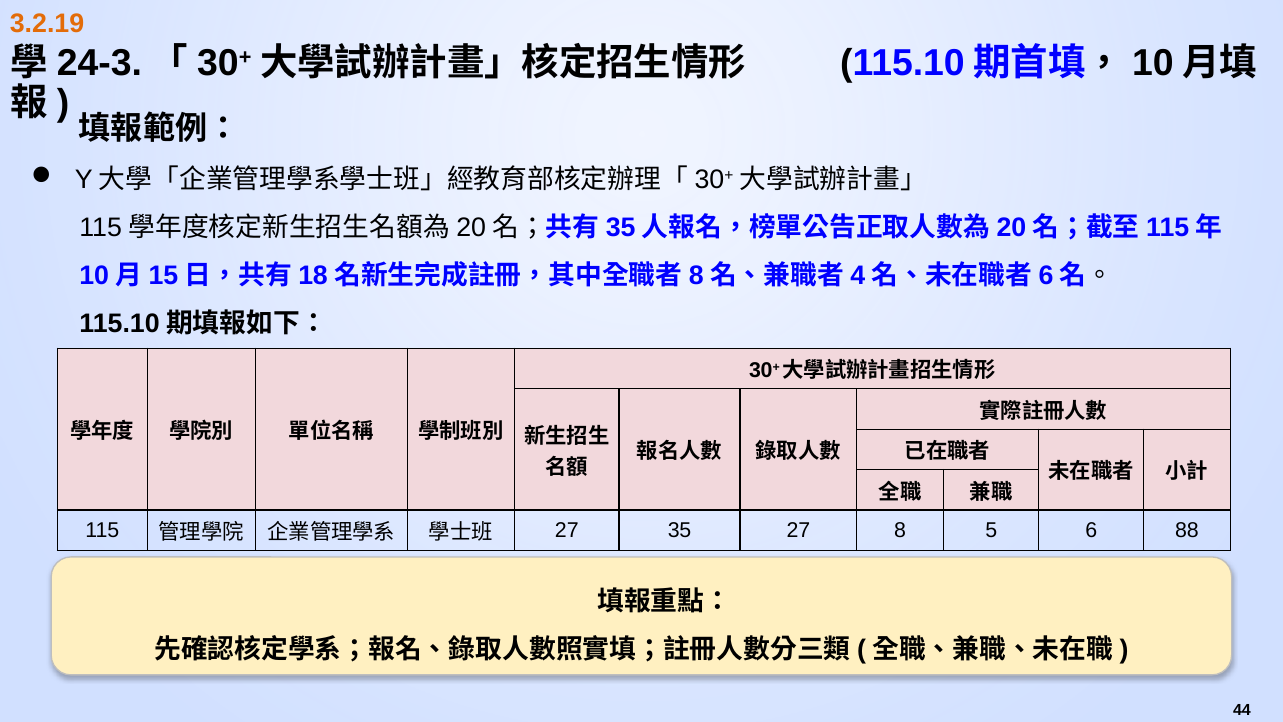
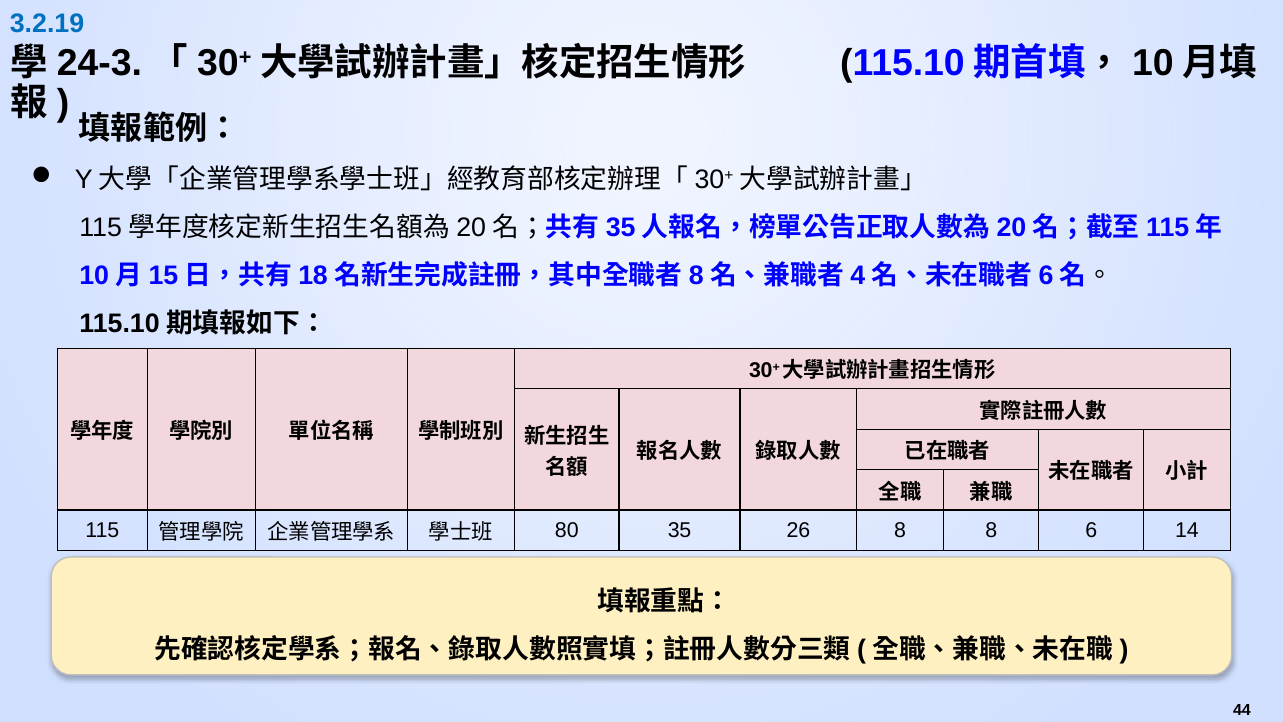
3.2.19 colour: orange -> blue
27 at (567, 530): 27 -> 80
35 27: 27 -> 26
8 5: 5 -> 8
88: 88 -> 14
